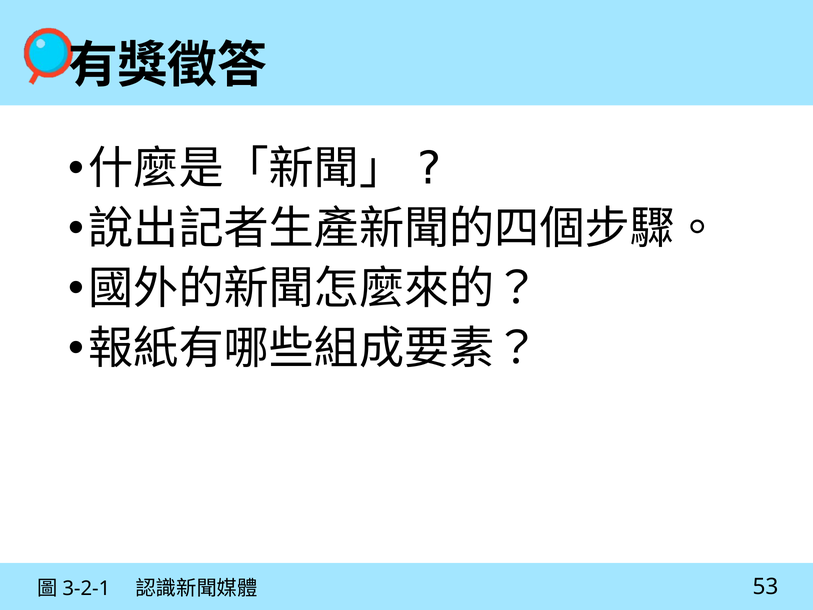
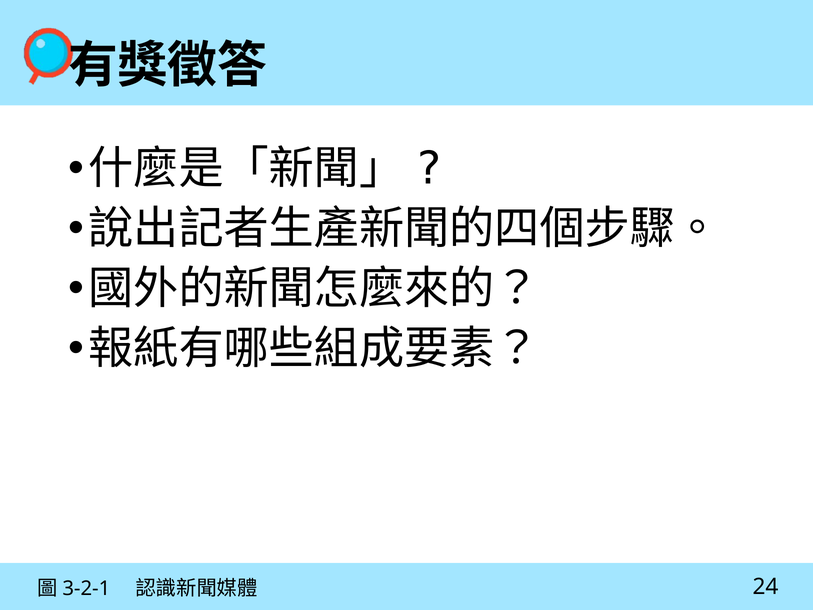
53: 53 -> 24
